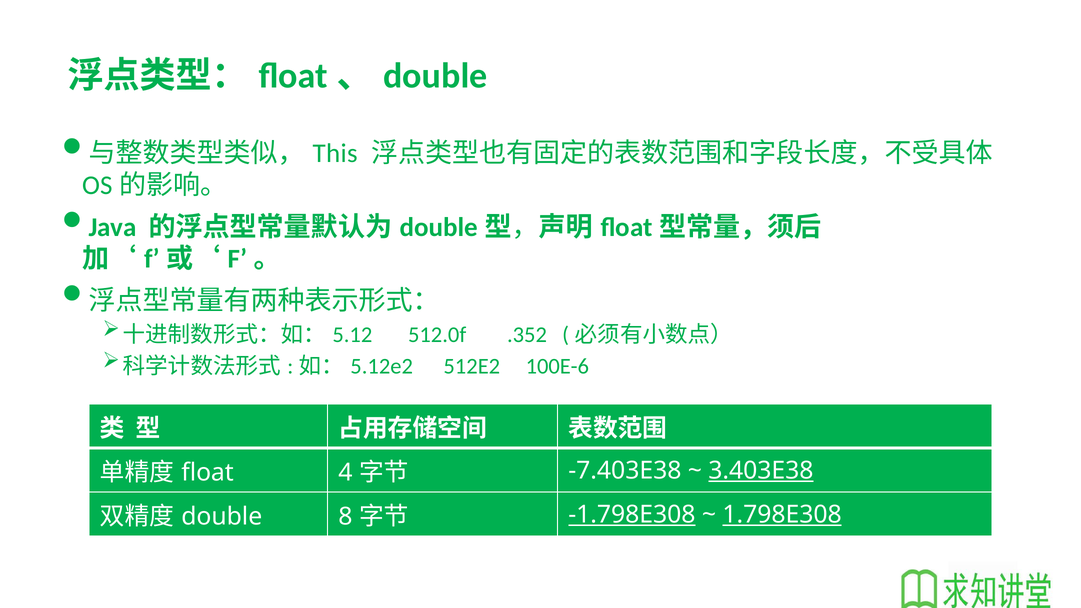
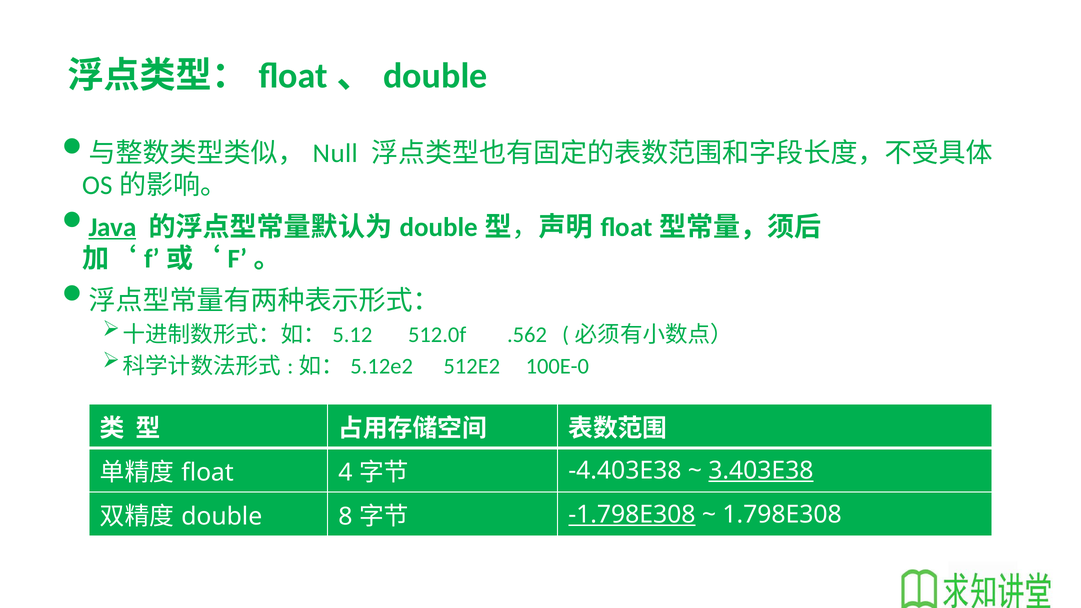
This: This -> Null
Java underline: none -> present
.352: .352 -> .562
100E-6: 100E-6 -> 100E-0
-7.403E38: -7.403E38 -> -4.403E38
1.798E308 underline: present -> none
